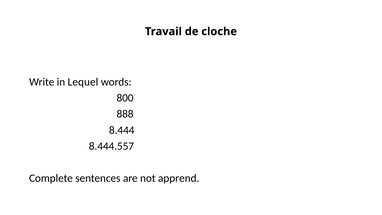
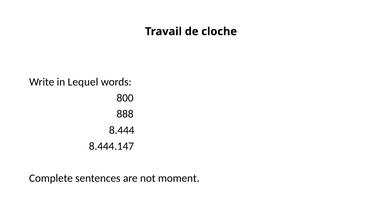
8.444.557: 8.444.557 -> 8.444.147
apprend: apprend -> moment
